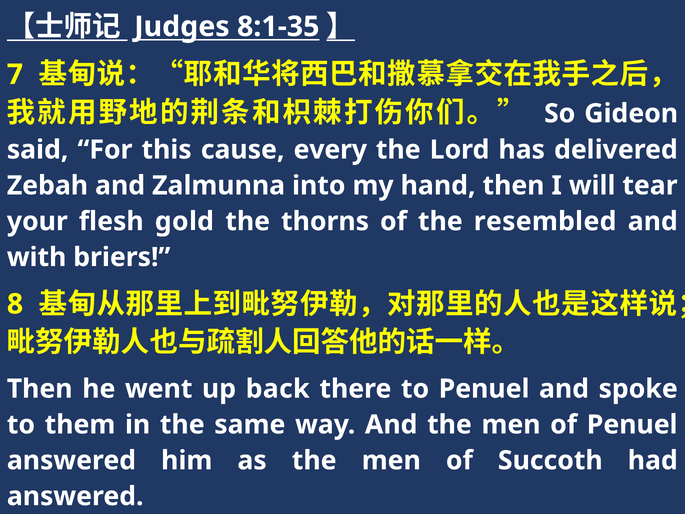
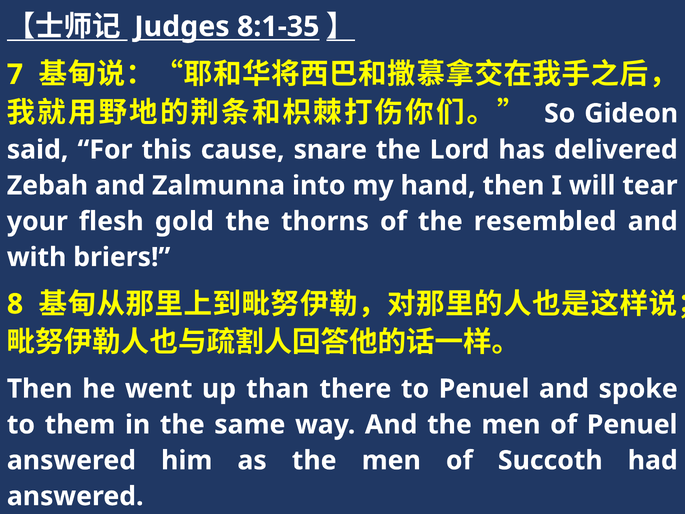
every: every -> snare
back: back -> than
